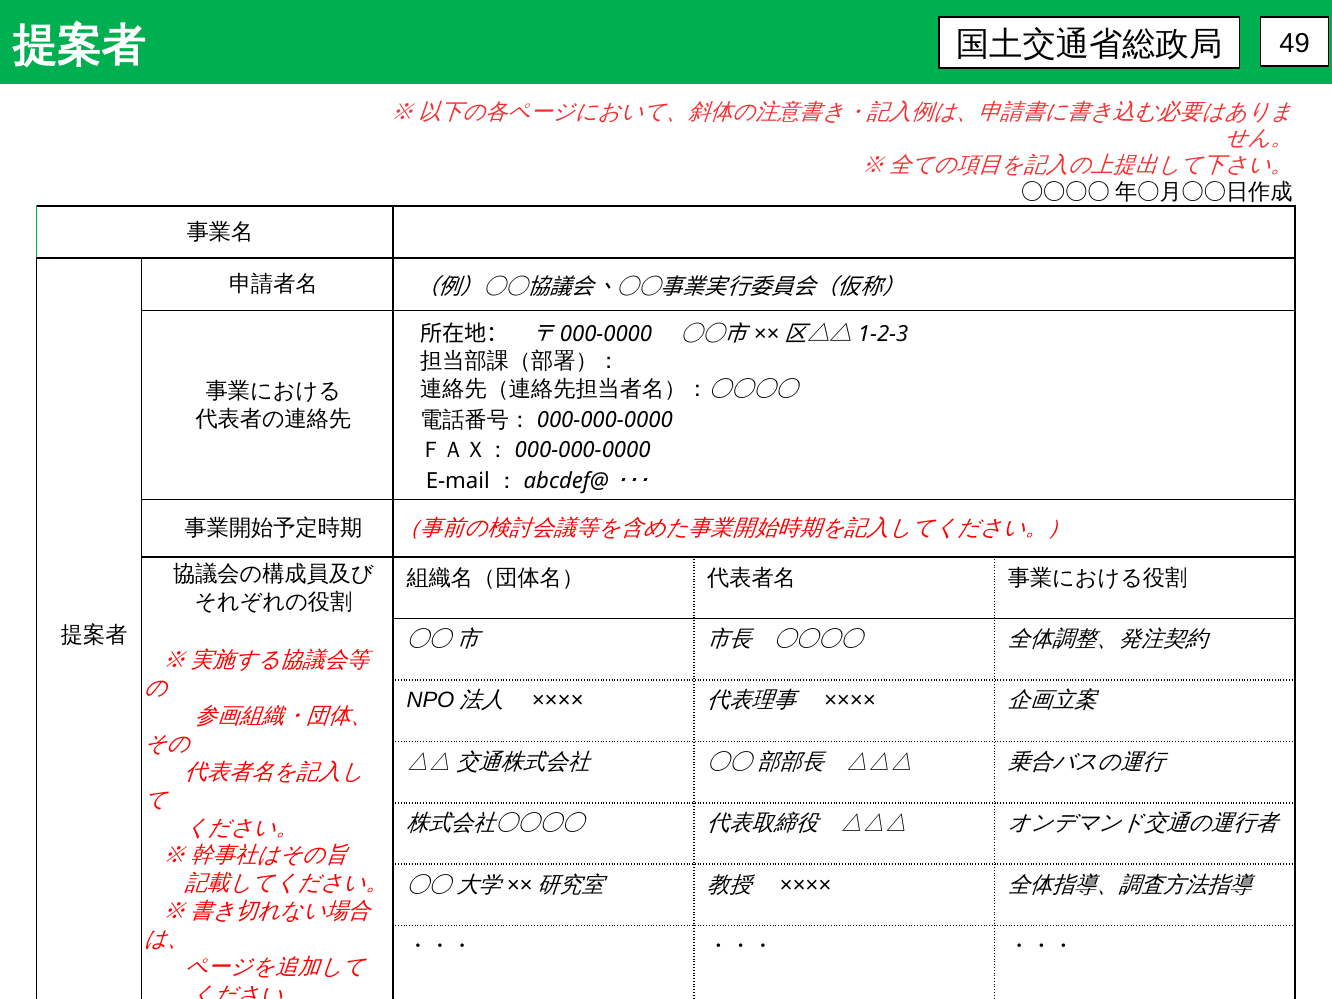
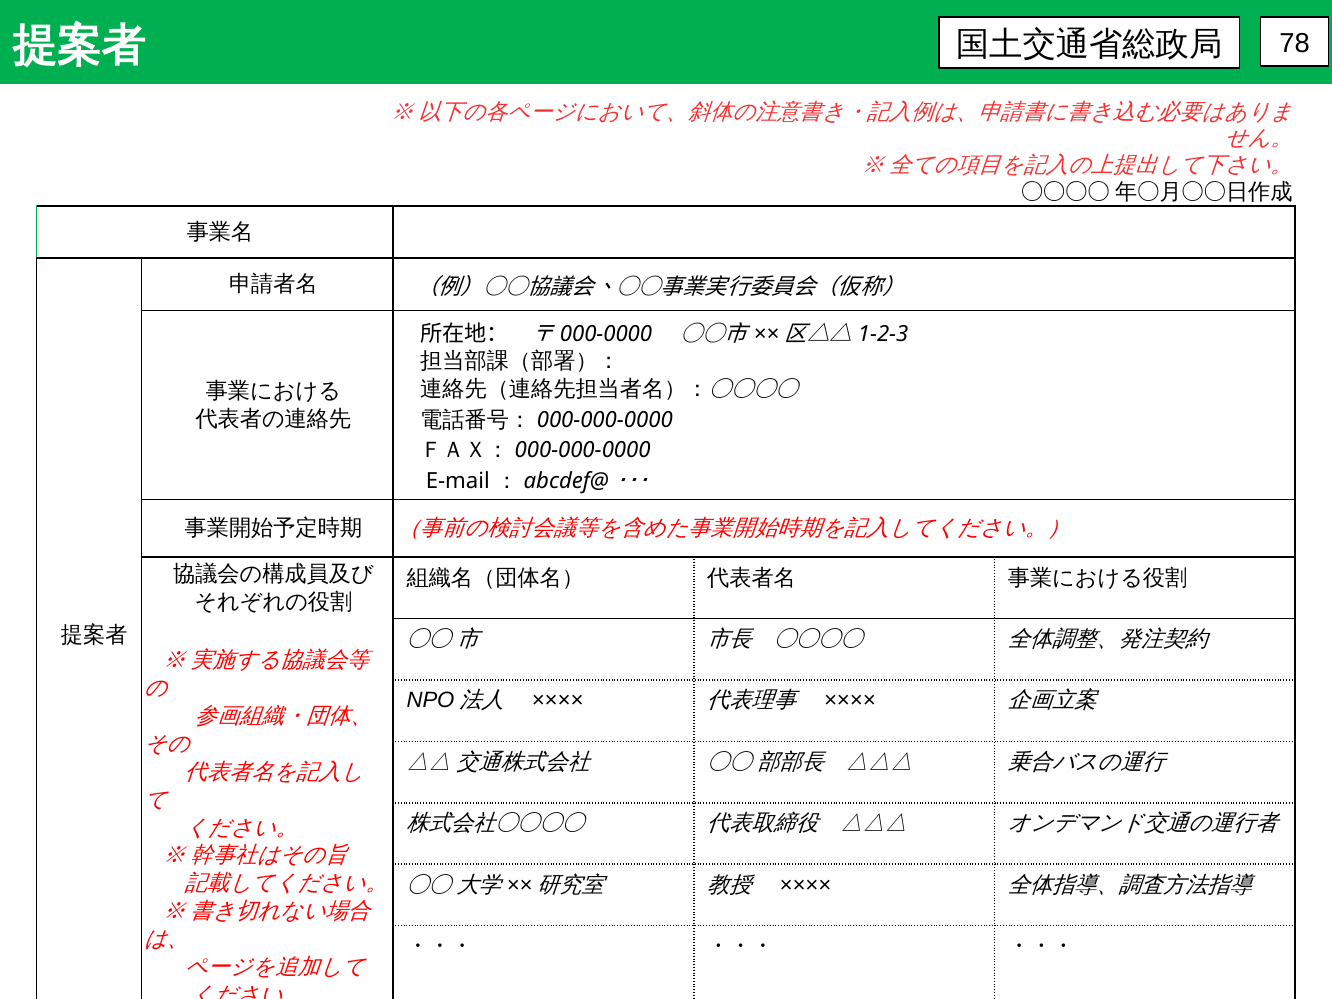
49: 49 -> 78
